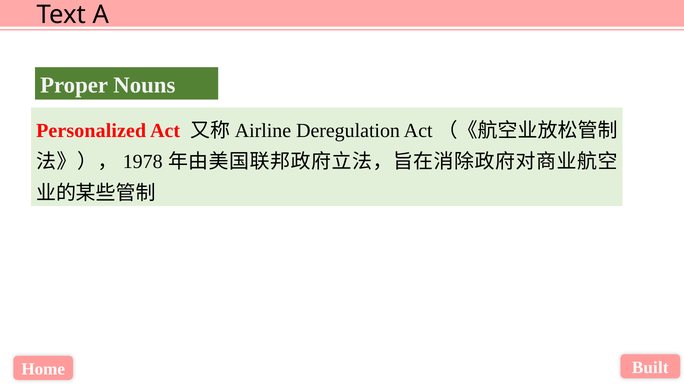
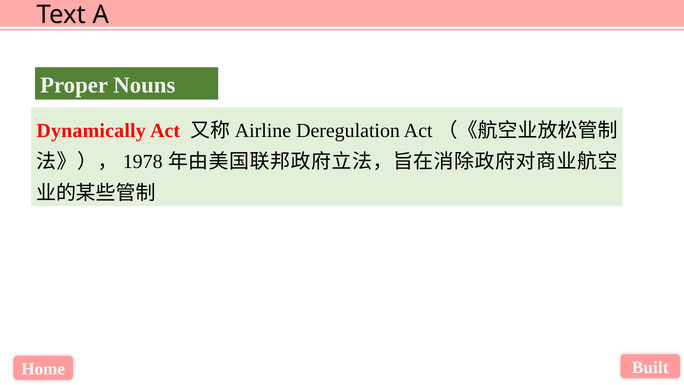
Personalized: Personalized -> Dynamically
